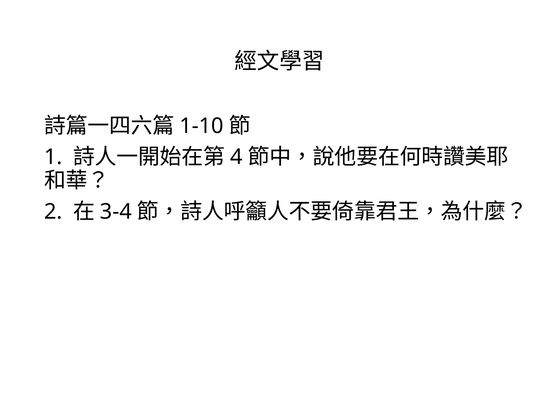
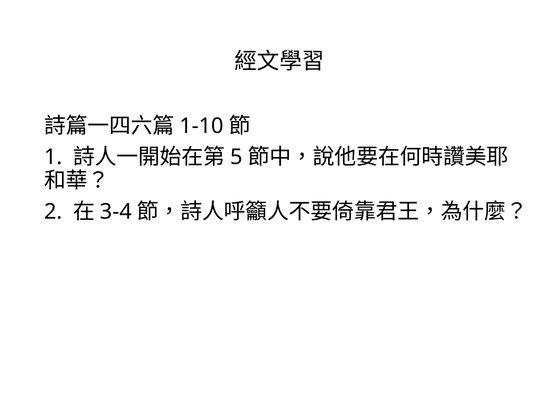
4: 4 -> 5
